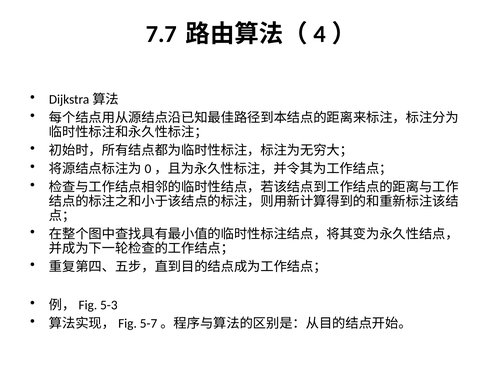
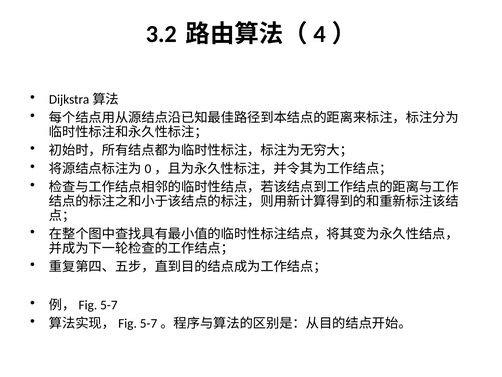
7.7: 7.7 -> 3.2
5-3: 5-3 -> 5-7
